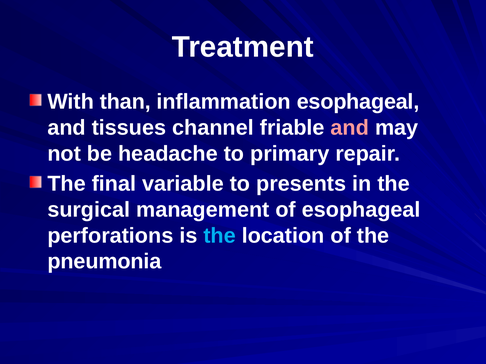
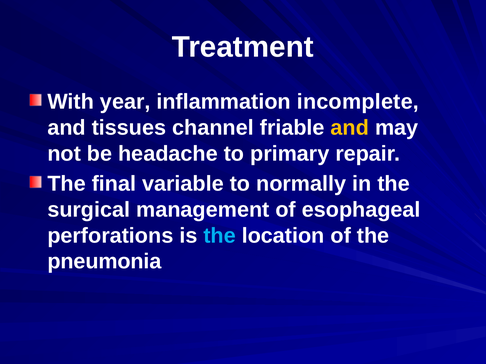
than: than -> year
inflammation esophageal: esophageal -> incomplete
and at (350, 128) colour: pink -> yellow
presents: presents -> normally
